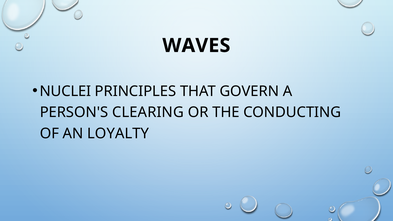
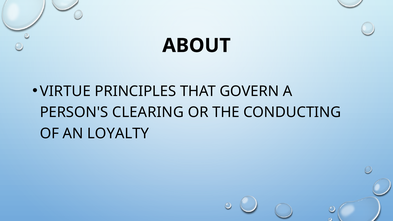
WAVES: WAVES -> ABOUT
NUCLEI: NUCLEI -> VIRTUE
